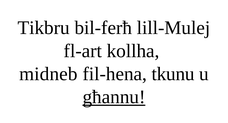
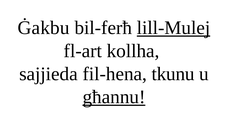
Tikbru: Tikbru -> Ġakbu
lill-Mulej underline: none -> present
midneb: midneb -> sajjieda
